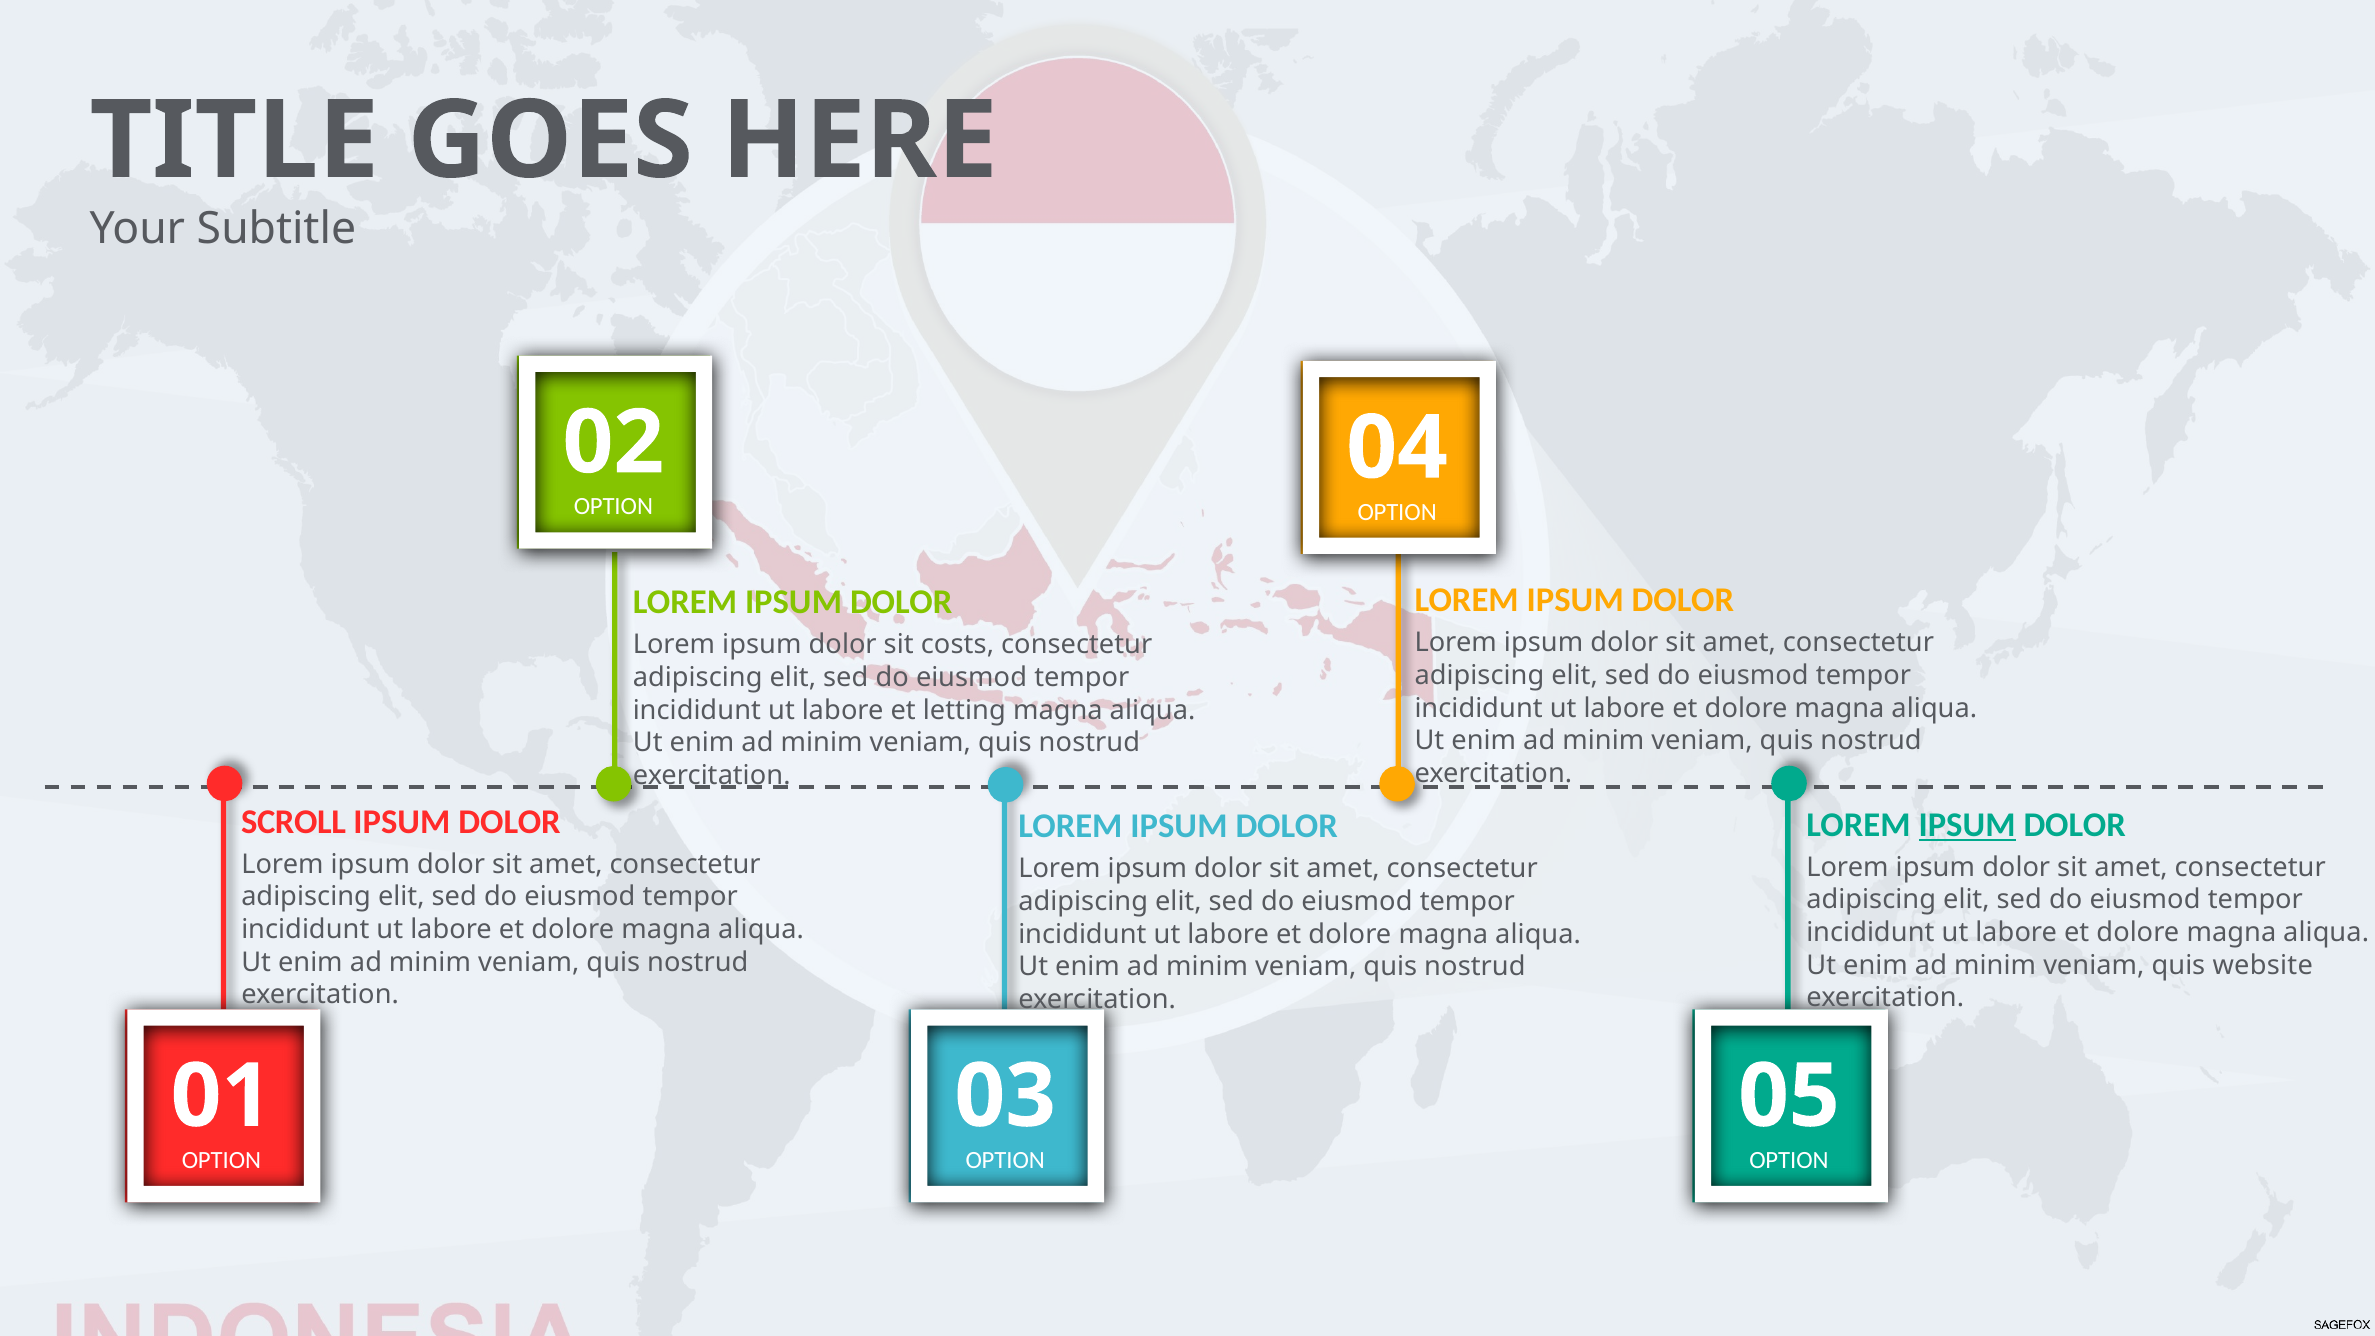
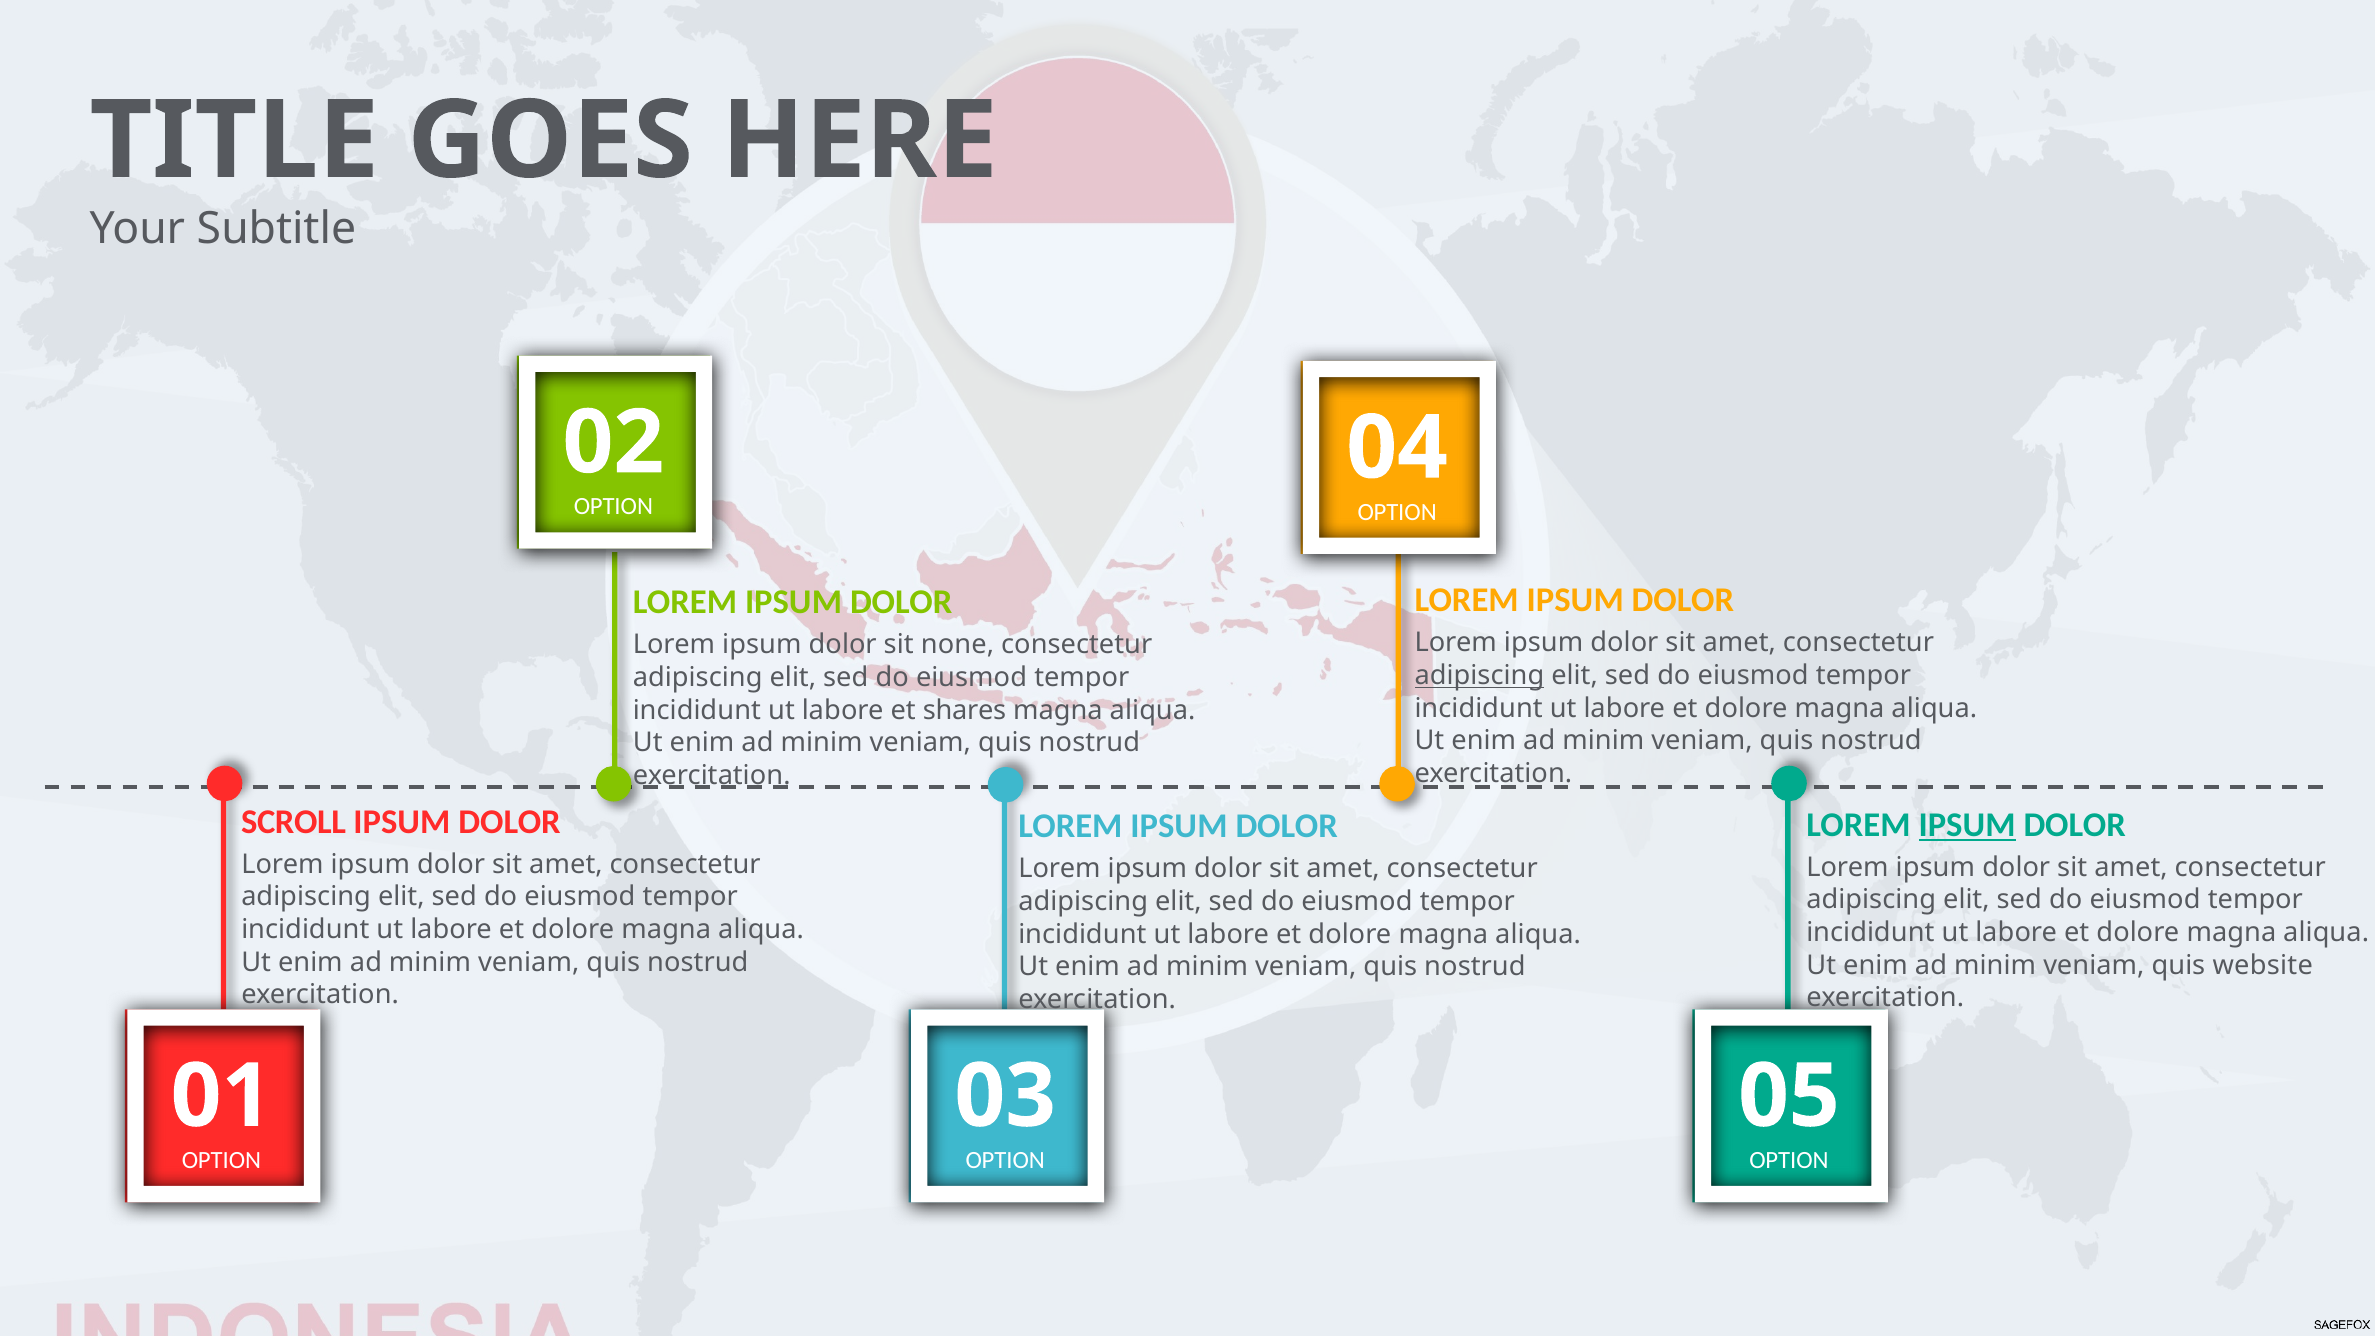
costs: costs -> none
adipiscing at (1479, 676) underline: none -> present
letting: letting -> shares
